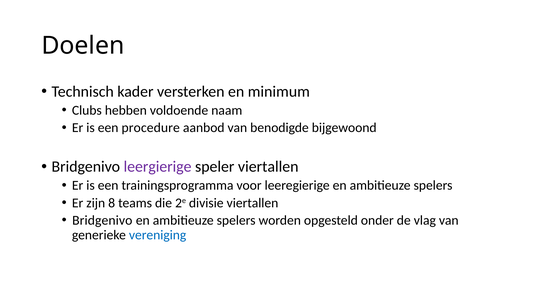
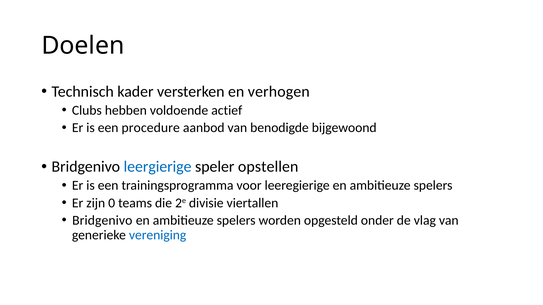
minimum: minimum -> verhogen
naam: naam -> actief
leergierige colour: purple -> blue
speler viertallen: viertallen -> opstellen
8: 8 -> 0
